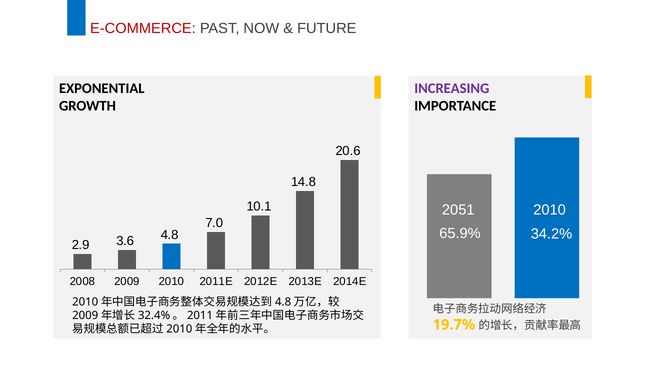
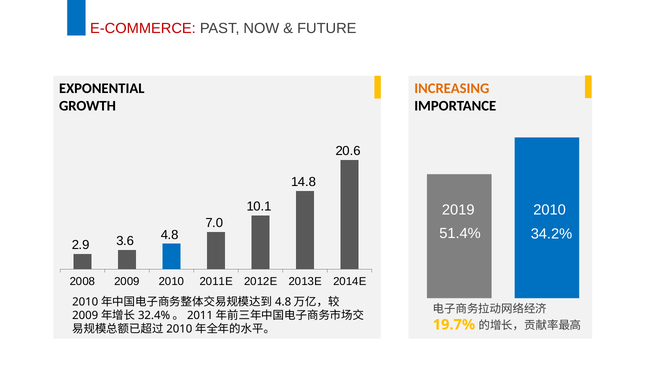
INCREASING colour: purple -> orange
2051: 2051 -> 2019
65.9%: 65.9% -> 51.4%
